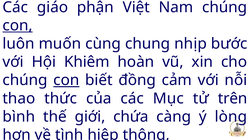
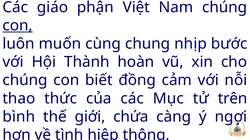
Khiêm: Khiêm -> Thành
con at (66, 81) underline: present -> none
lòng: lòng -> ngợi
